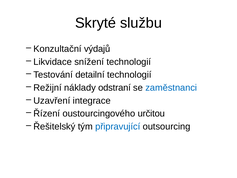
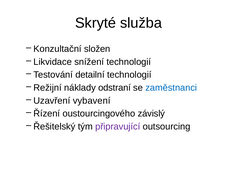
službu: službu -> služba
výdajů: výdajů -> složen
integrace: integrace -> vybavení
určitou: určitou -> závislý
připravující colour: blue -> purple
